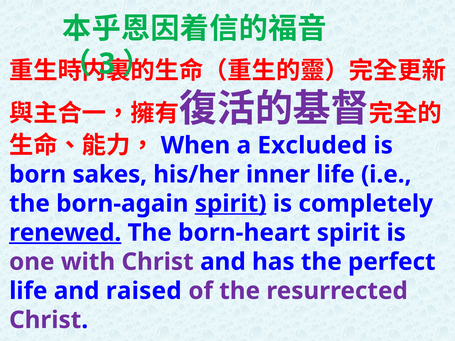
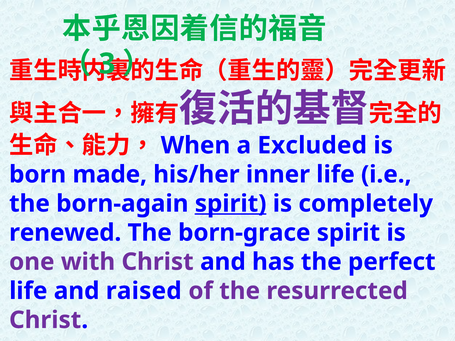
sakes: sakes -> made
renewed underline: present -> none
born-heart: born-heart -> born-grace
